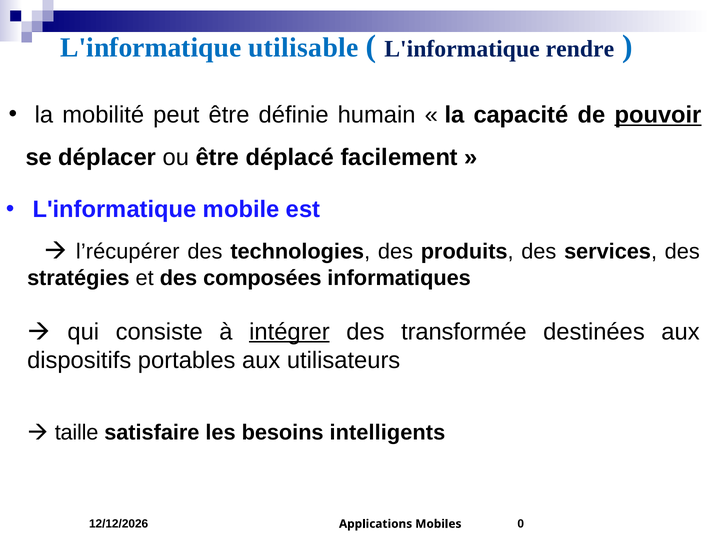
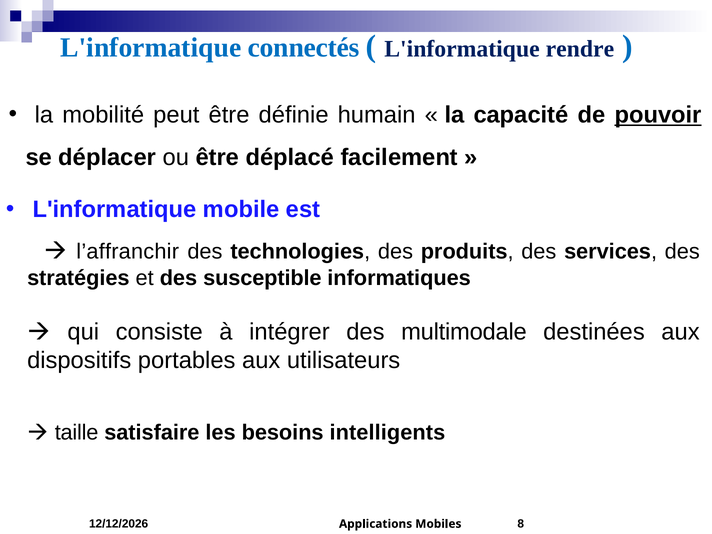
utilisable: utilisable -> connectés
l’récupérer: l’récupérer -> l’affranchir
composées: composées -> susceptible
intégrer underline: present -> none
transformée: transformée -> multimodale
0: 0 -> 8
